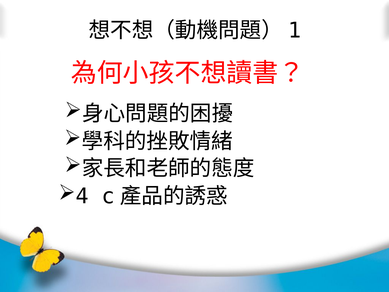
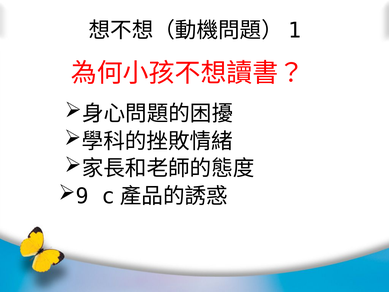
4: 4 -> 9
